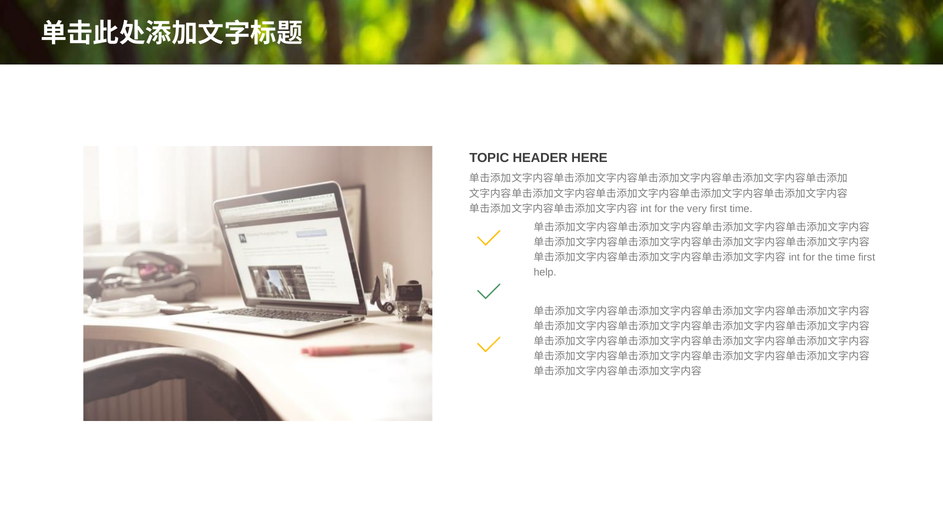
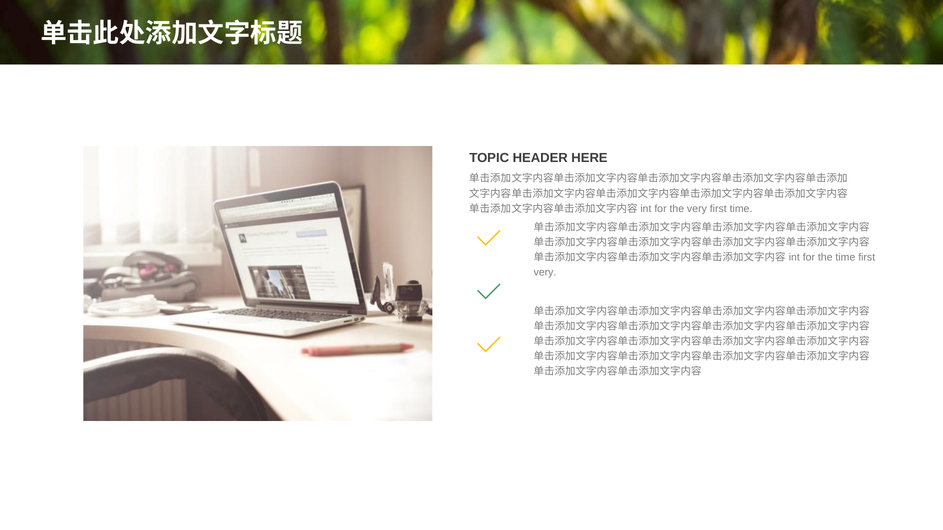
help at (545, 273): help -> very
